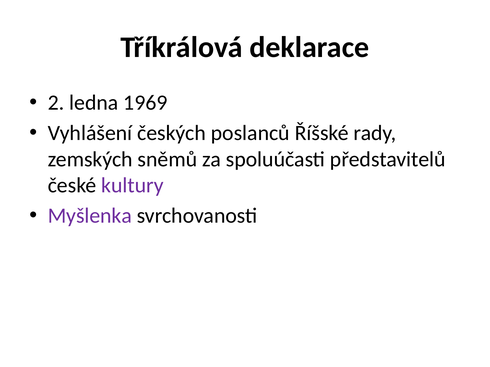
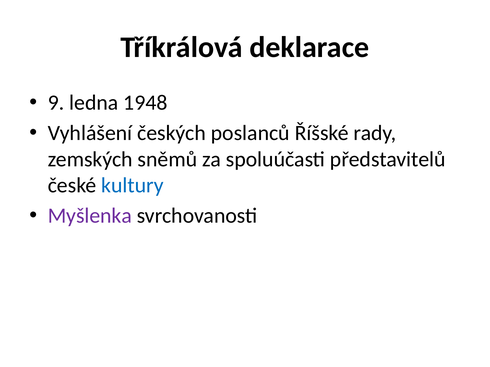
2: 2 -> 9
1969: 1969 -> 1948
kultury colour: purple -> blue
